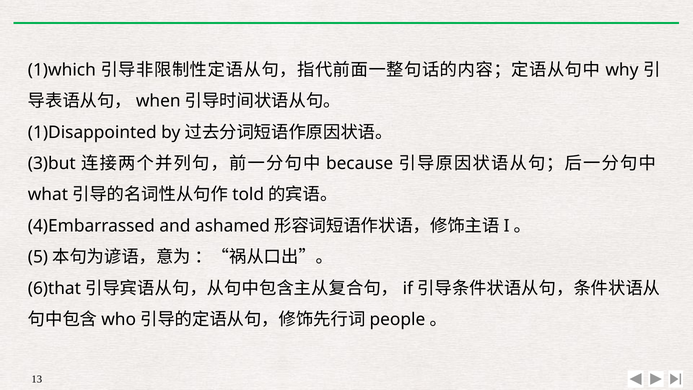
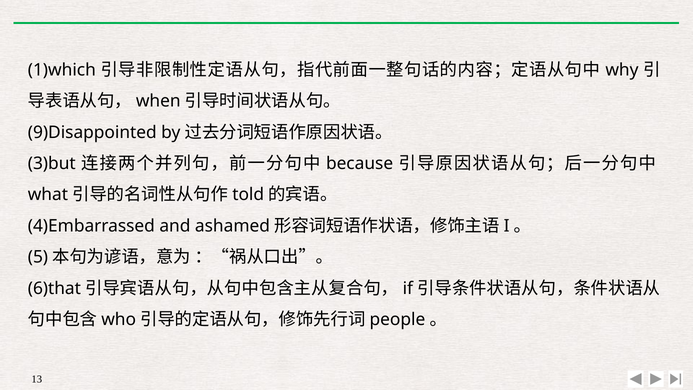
1)Disappointed: 1)Disappointed -> 9)Disappointed
